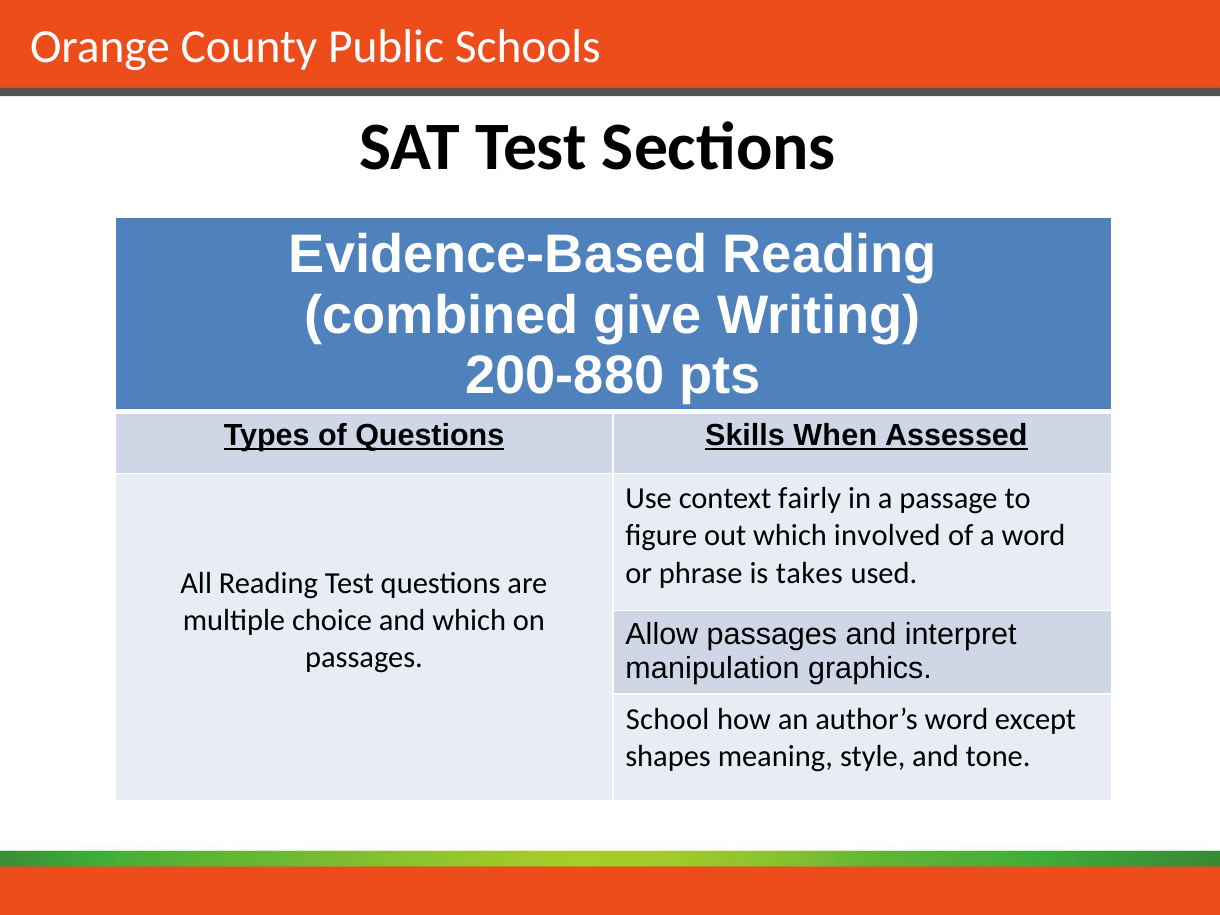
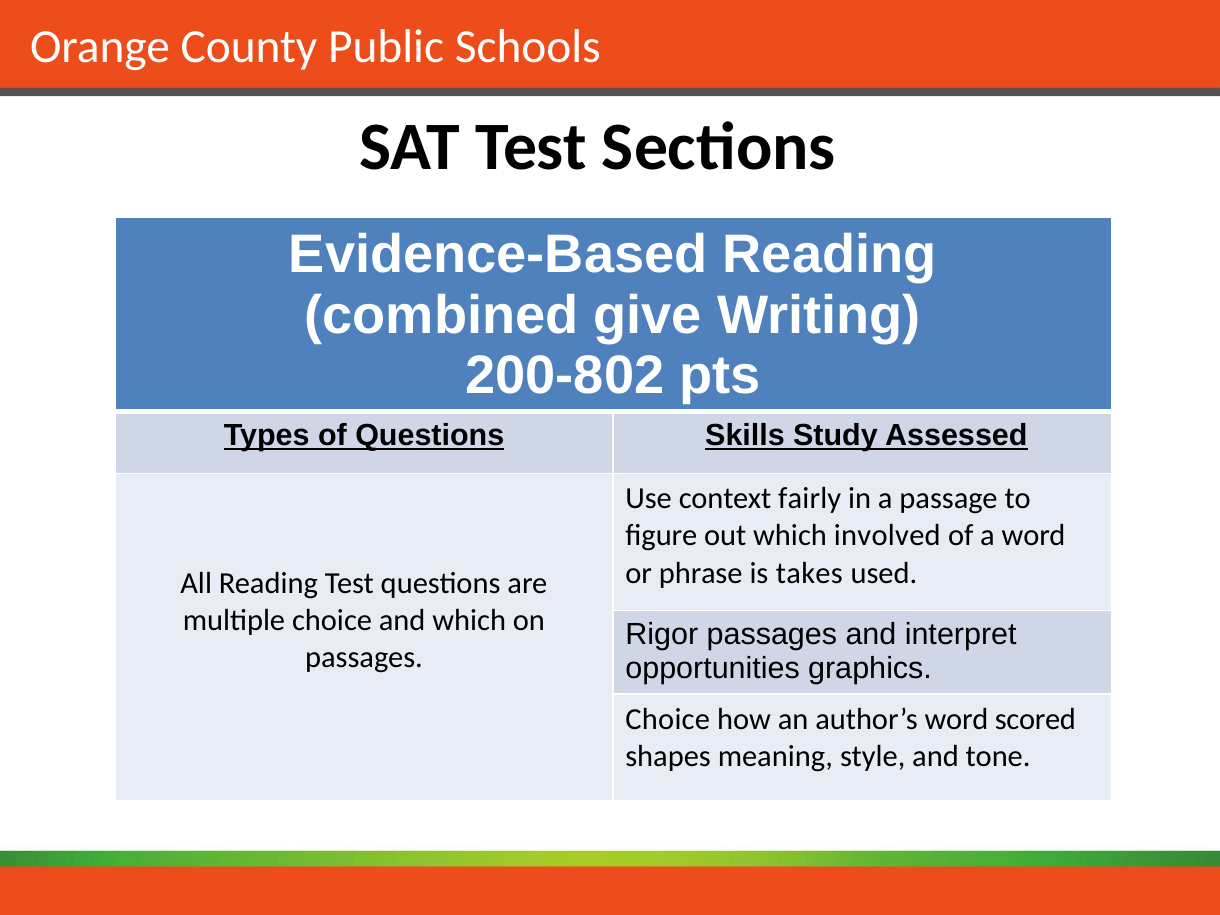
200-880: 200-880 -> 200-802
When: When -> Study
Allow: Allow -> Rigor
manipulation: manipulation -> opportunities
School at (668, 719): School -> Choice
except: except -> scored
